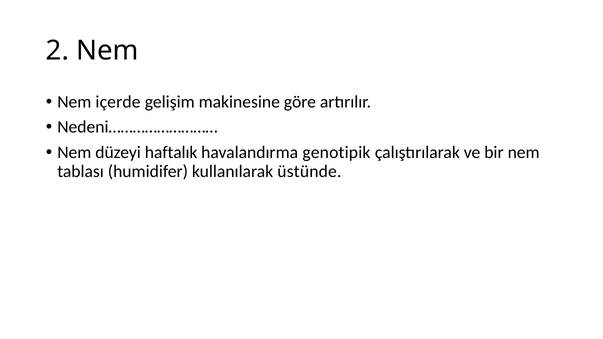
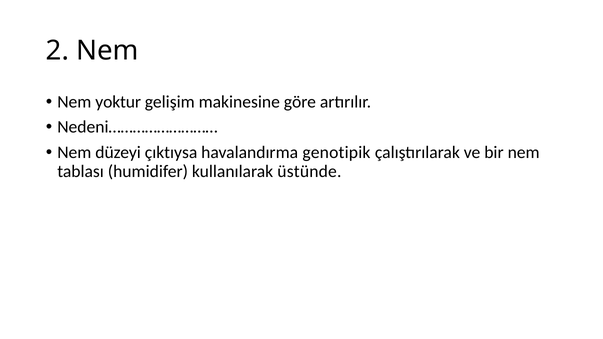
içerde: içerde -> yoktur
haftalık: haftalık -> çıktıysa
